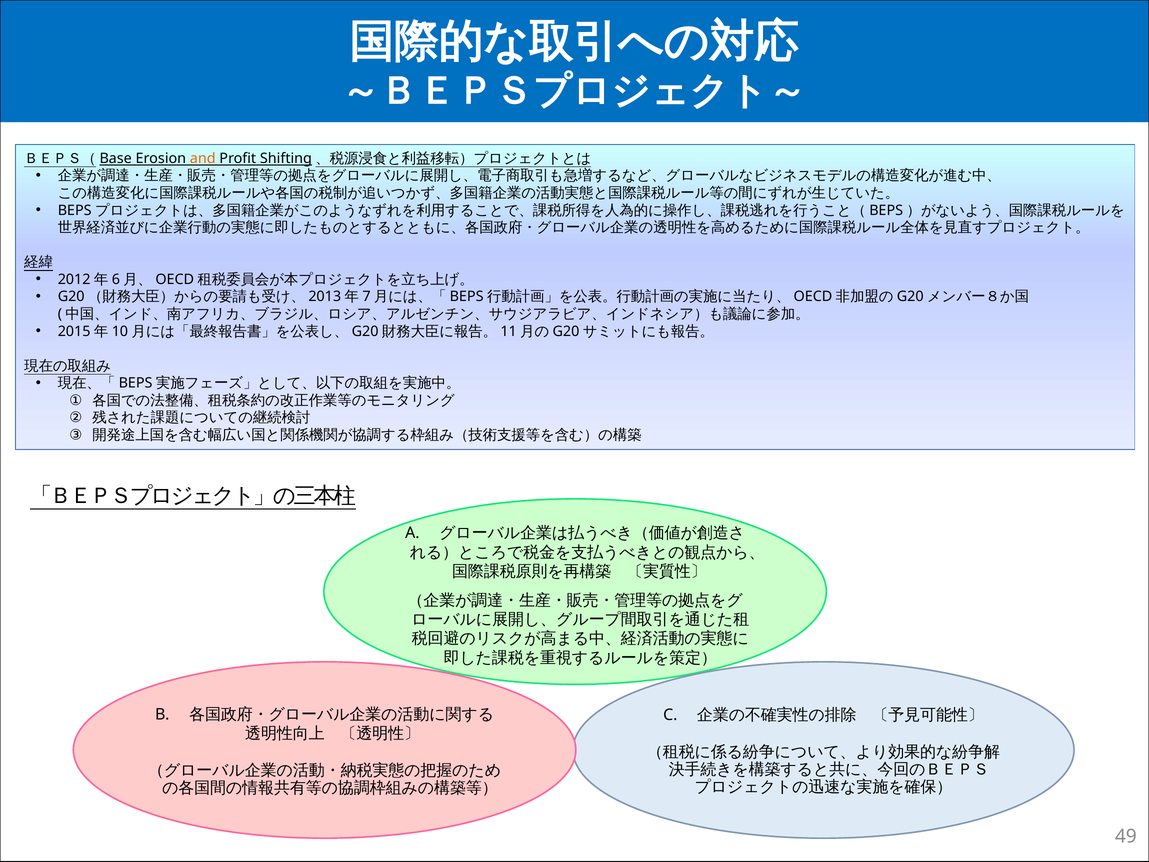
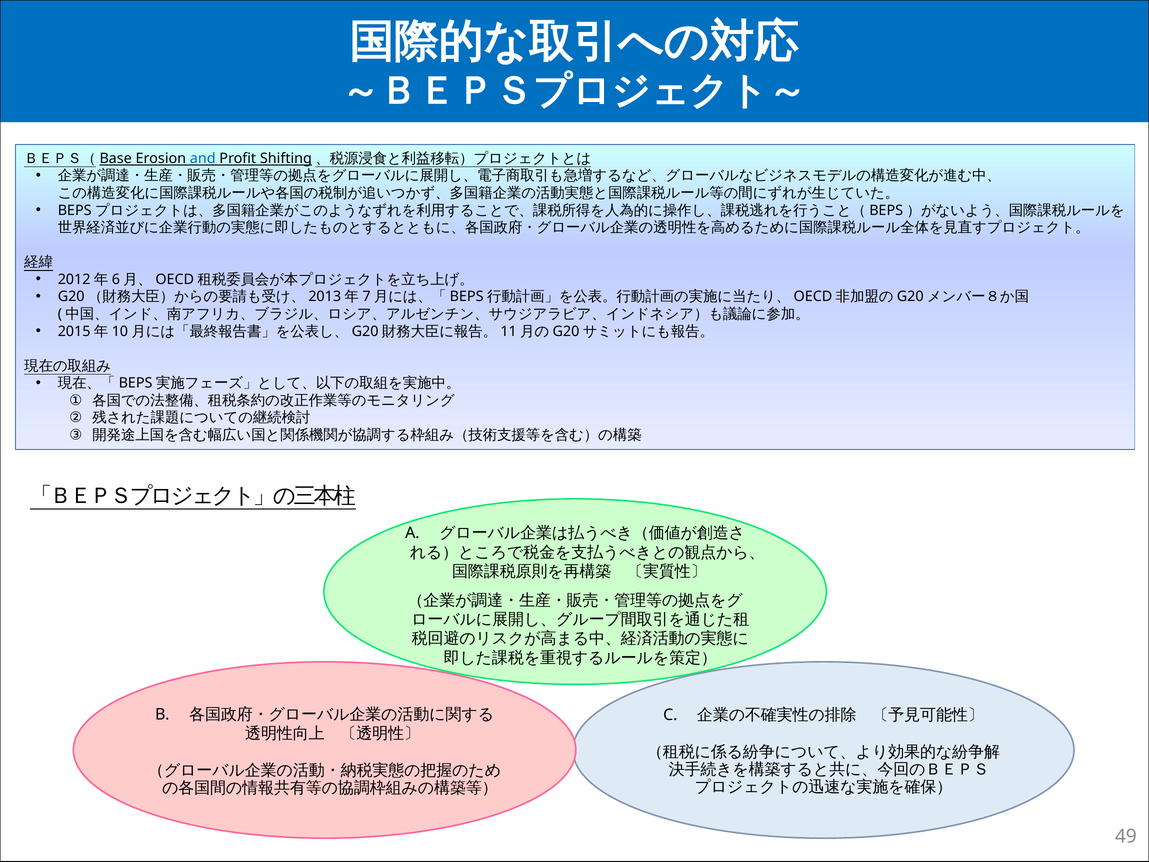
and colour: orange -> blue
